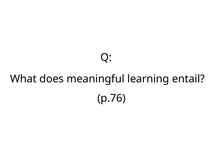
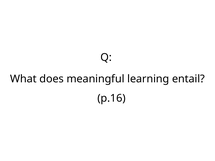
p.76: p.76 -> p.16
